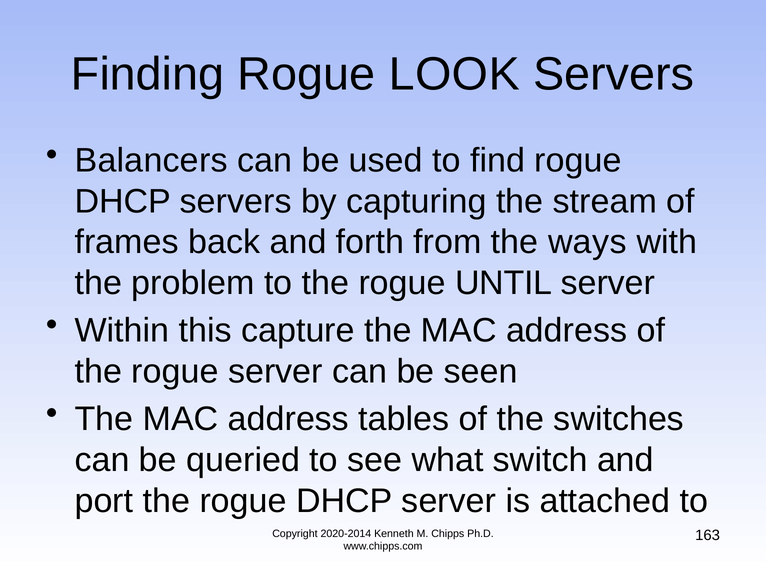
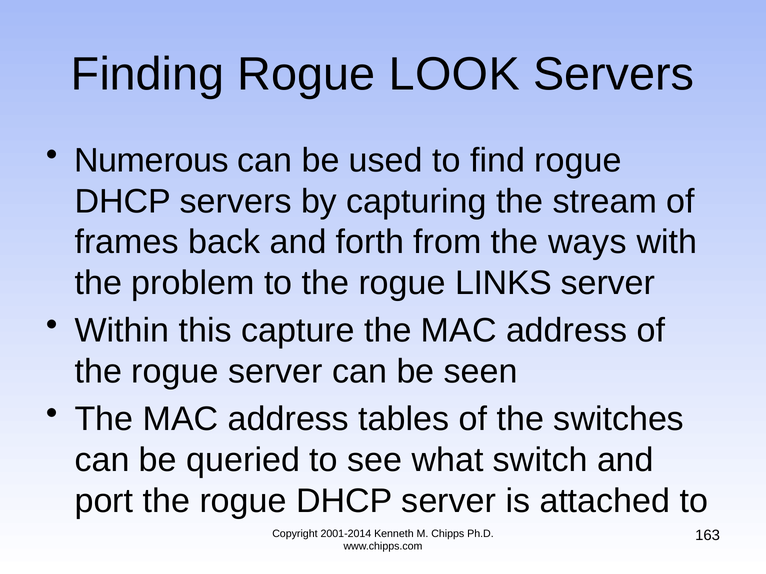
Balancers: Balancers -> Numerous
UNTIL: UNTIL -> LINKS
2020-2014: 2020-2014 -> 2001-2014
